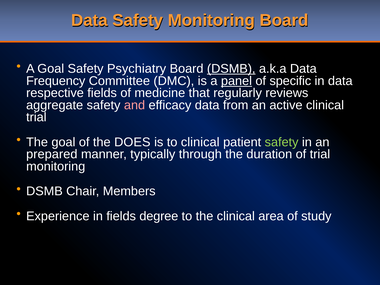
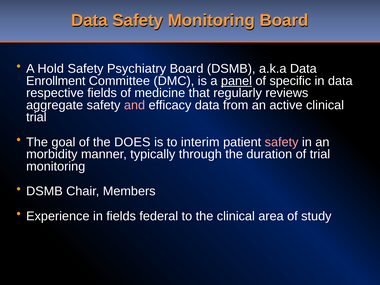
A Goal: Goal -> Hold
DSMB at (231, 69) underline: present -> none
Frequency: Frequency -> Enrollment
to clinical: clinical -> interim
safety at (282, 142) colour: light green -> pink
prepared: prepared -> morbidity
degree: degree -> federal
